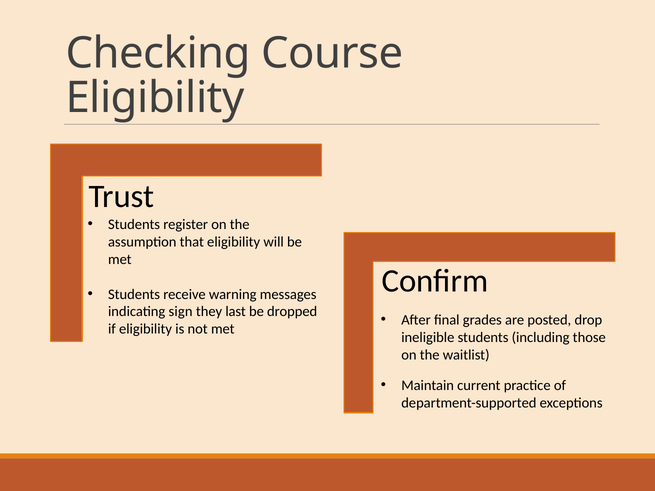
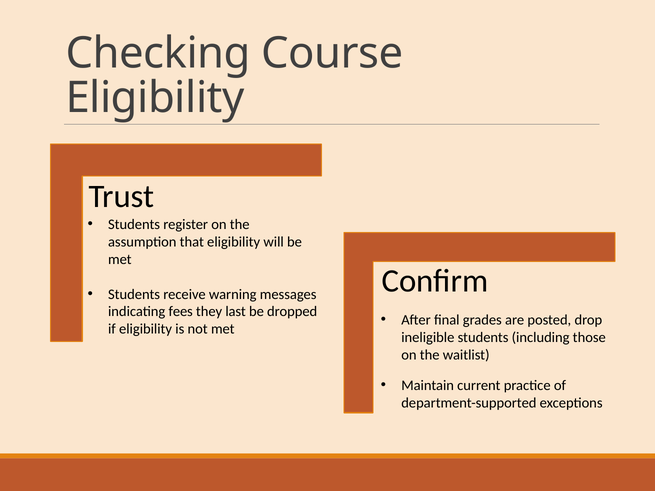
sign: sign -> fees
